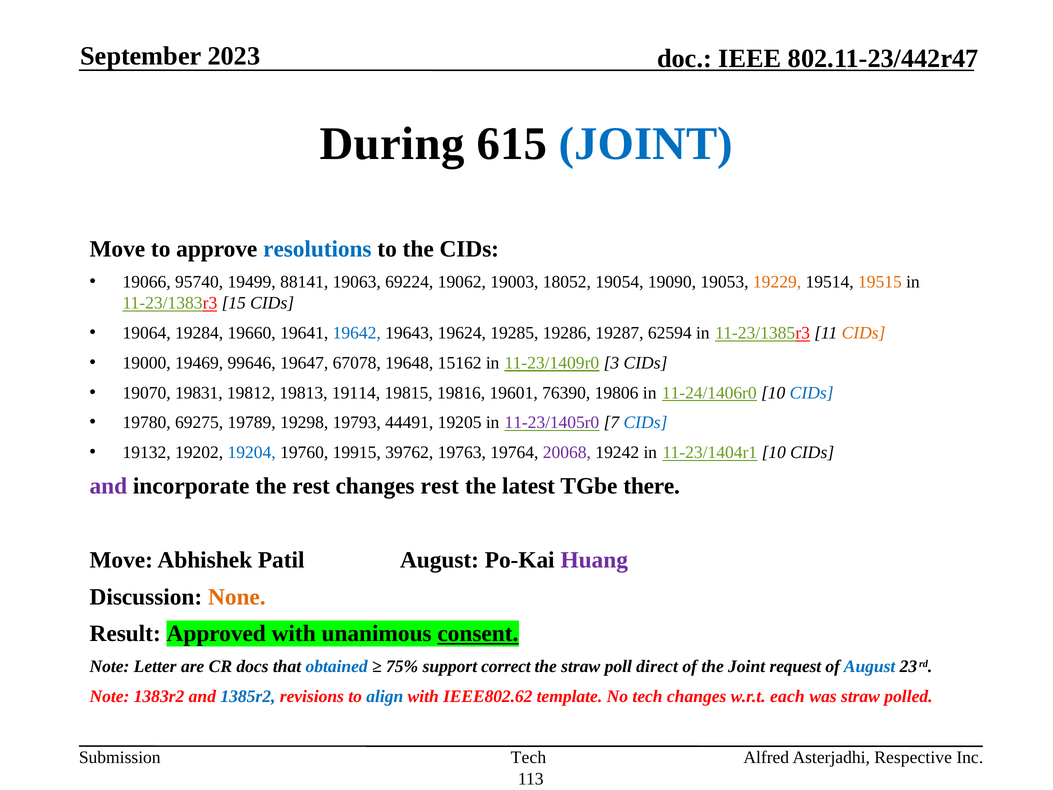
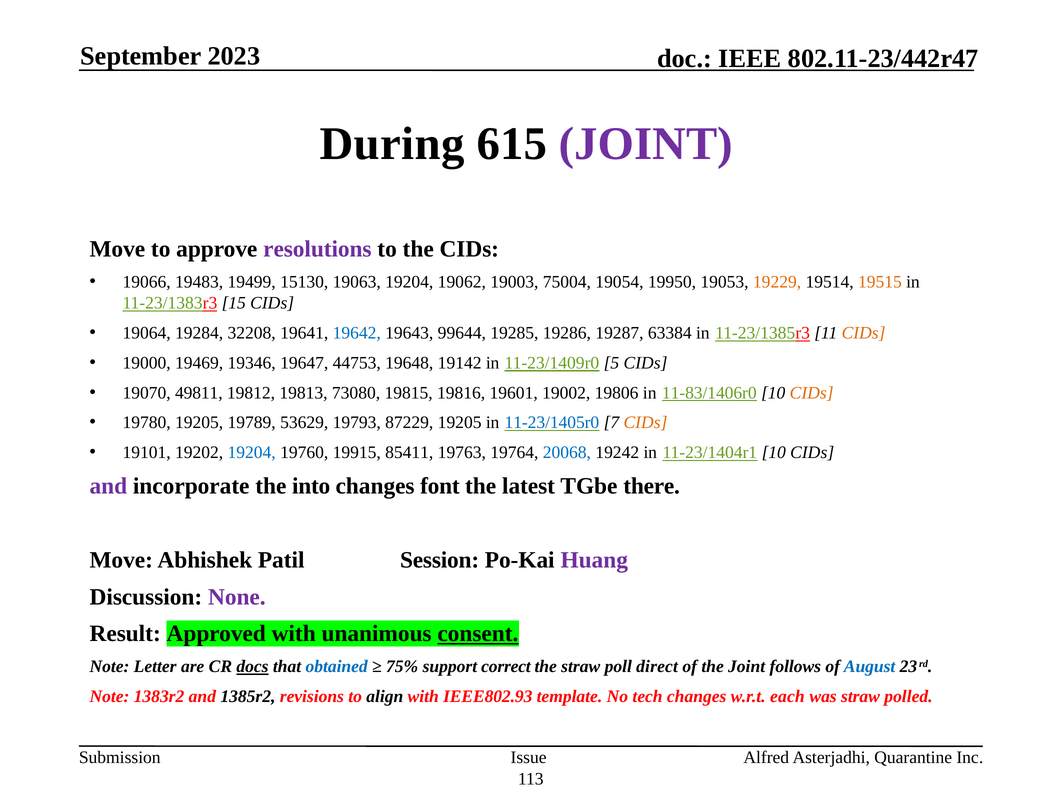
JOINT at (646, 144) colour: blue -> purple
resolutions colour: blue -> purple
95740: 95740 -> 19483
88141: 88141 -> 15130
19063 69224: 69224 -> 19204
18052: 18052 -> 75004
19090: 19090 -> 19950
19660: 19660 -> 32208
19624: 19624 -> 99644
62594: 62594 -> 63384
99646: 99646 -> 19346
67078: 67078 -> 44753
15162: 15162 -> 19142
3: 3 -> 5
19831: 19831 -> 49811
19114: 19114 -> 73080
76390: 76390 -> 19002
11-24/1406r0: 11-24/1406r0 -> 11-83/1406r0
CIDs at (812, 393) colour: blue -> orange
19780 69275: 69275 -> 19205
19298: 19298 -> 53629
44491: 44491 -> 87229
11-23/1405r0 colour: purple -> blue
CIDs at (645, 423) colour: blue -> orange
19132: 19132 -> 19101
39762: 39762 -> 85411
20068 colour: purple -> blue
the rest: rest -> into
changes rest: rest -> font
Patil August: August -> Session
None colour: orange -> purple
docs underline: none -> present
request: request -> follows
1385r2 colour: blue -> black
align colour: blue -> black
IEEE802.62: IEEE802.62 -> IEEE802.93
Tech at (528, 757): Tech -> Issue
Respective: Respective -> Quarantine
